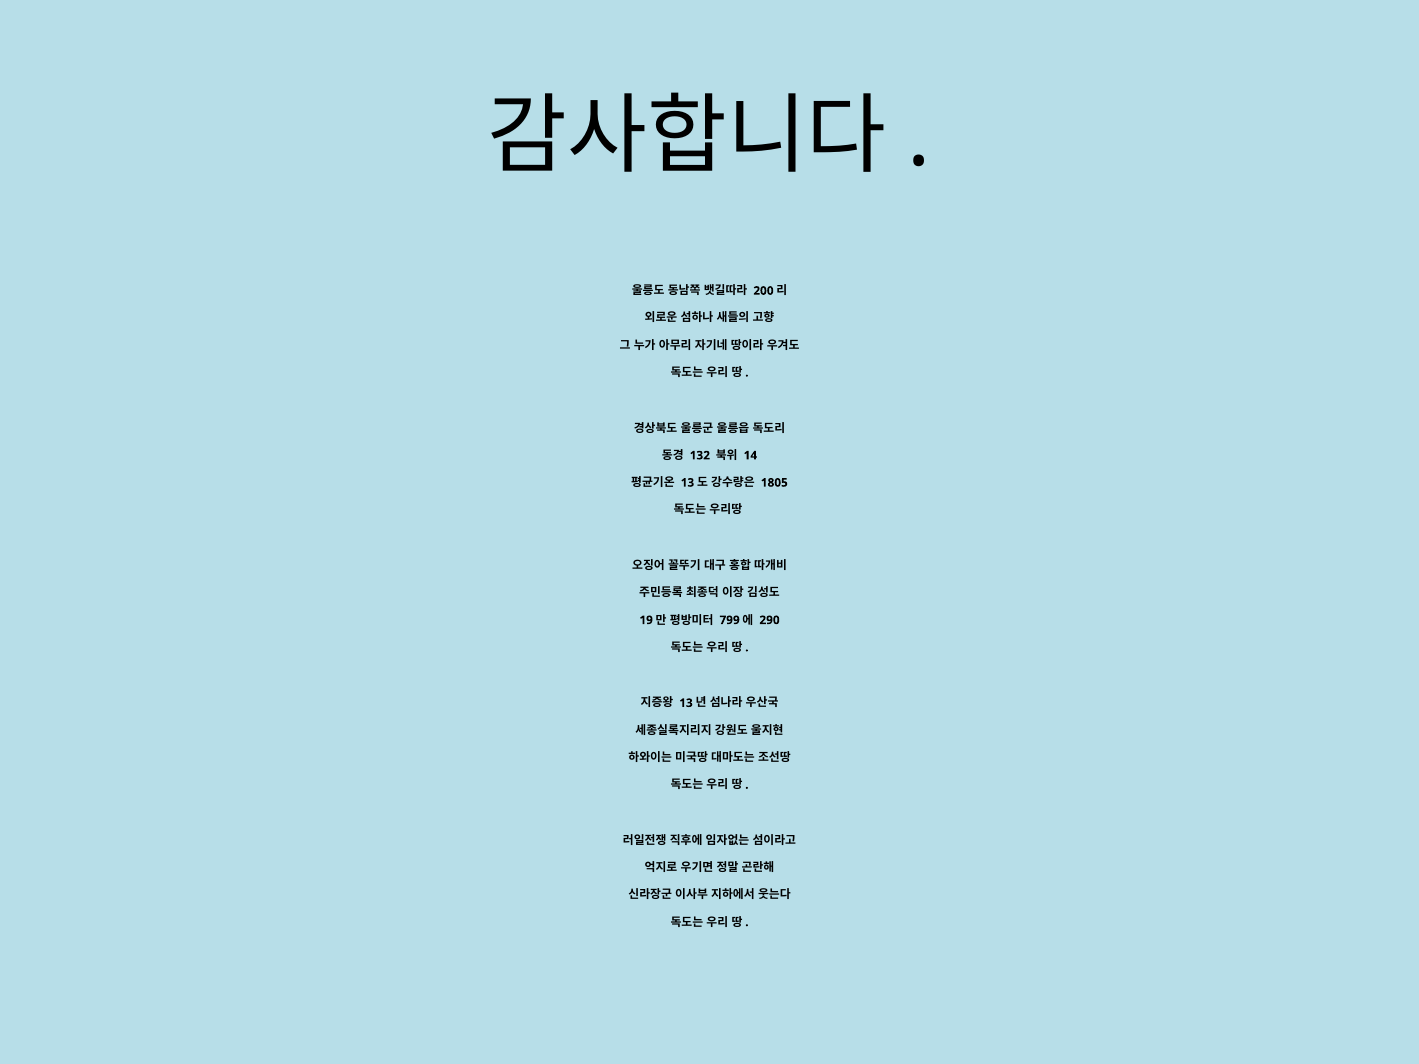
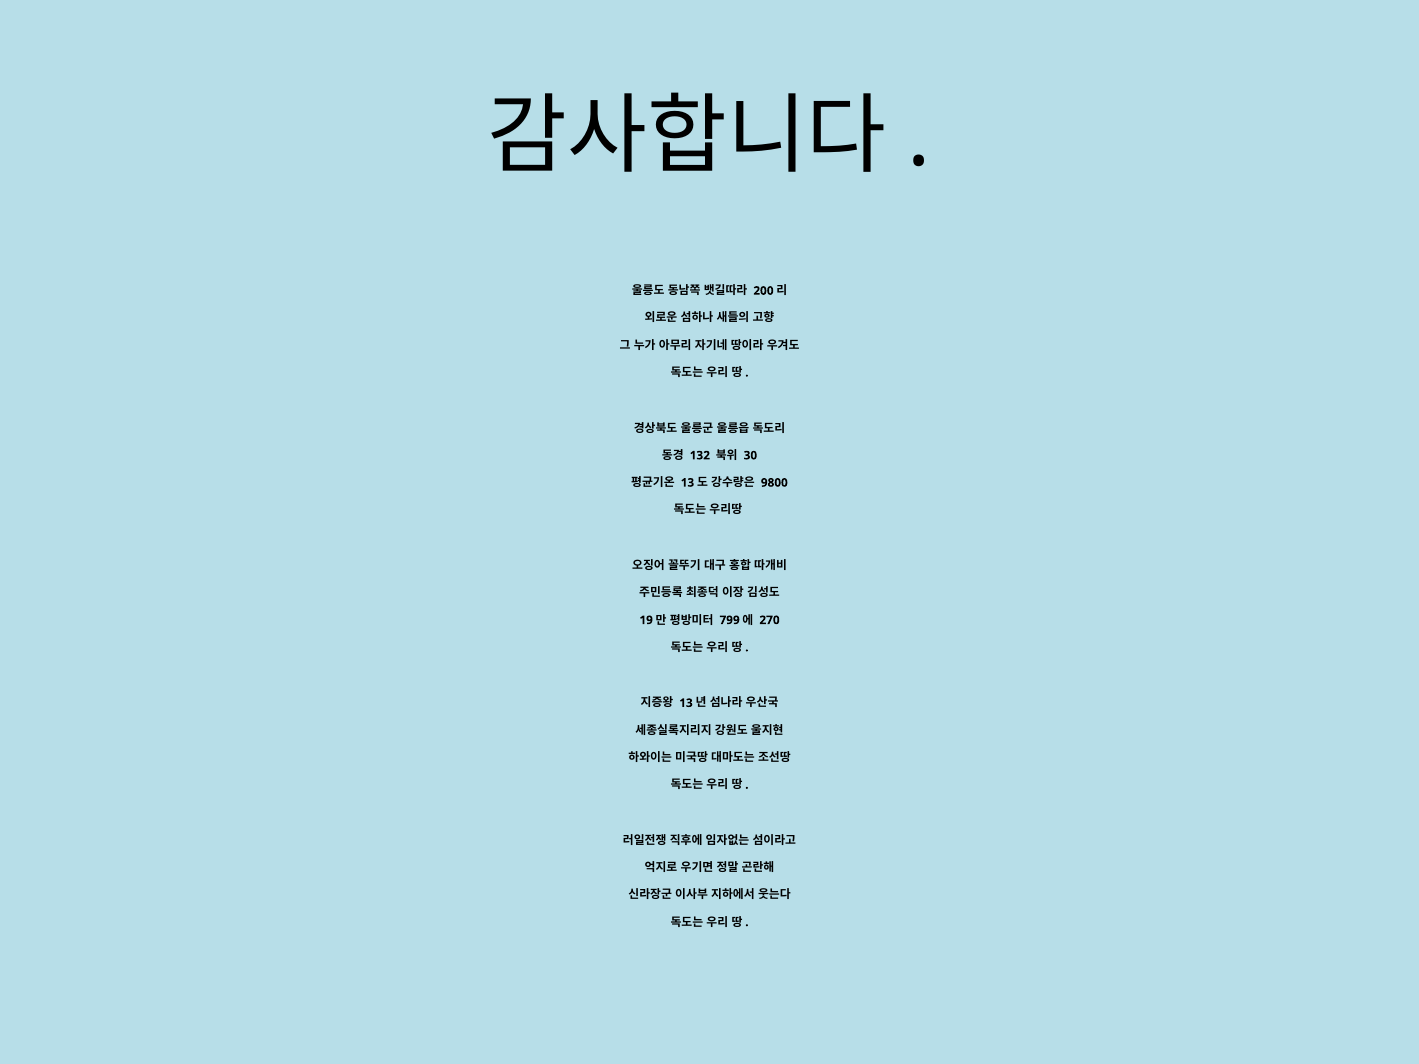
14: 14 -> 30
1805: 1805 -> 9800
290: 290 -> 270
